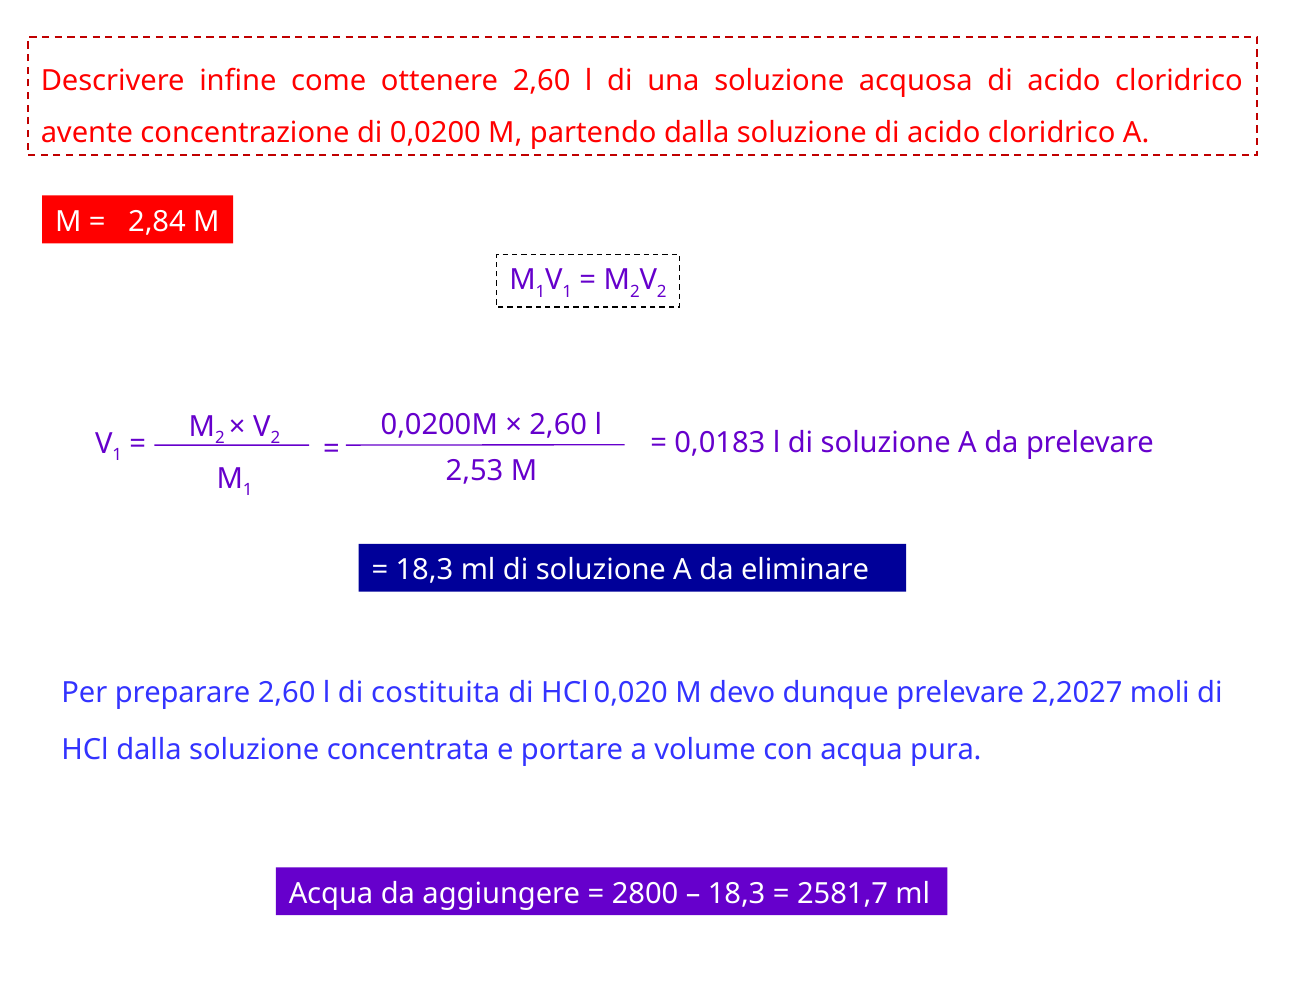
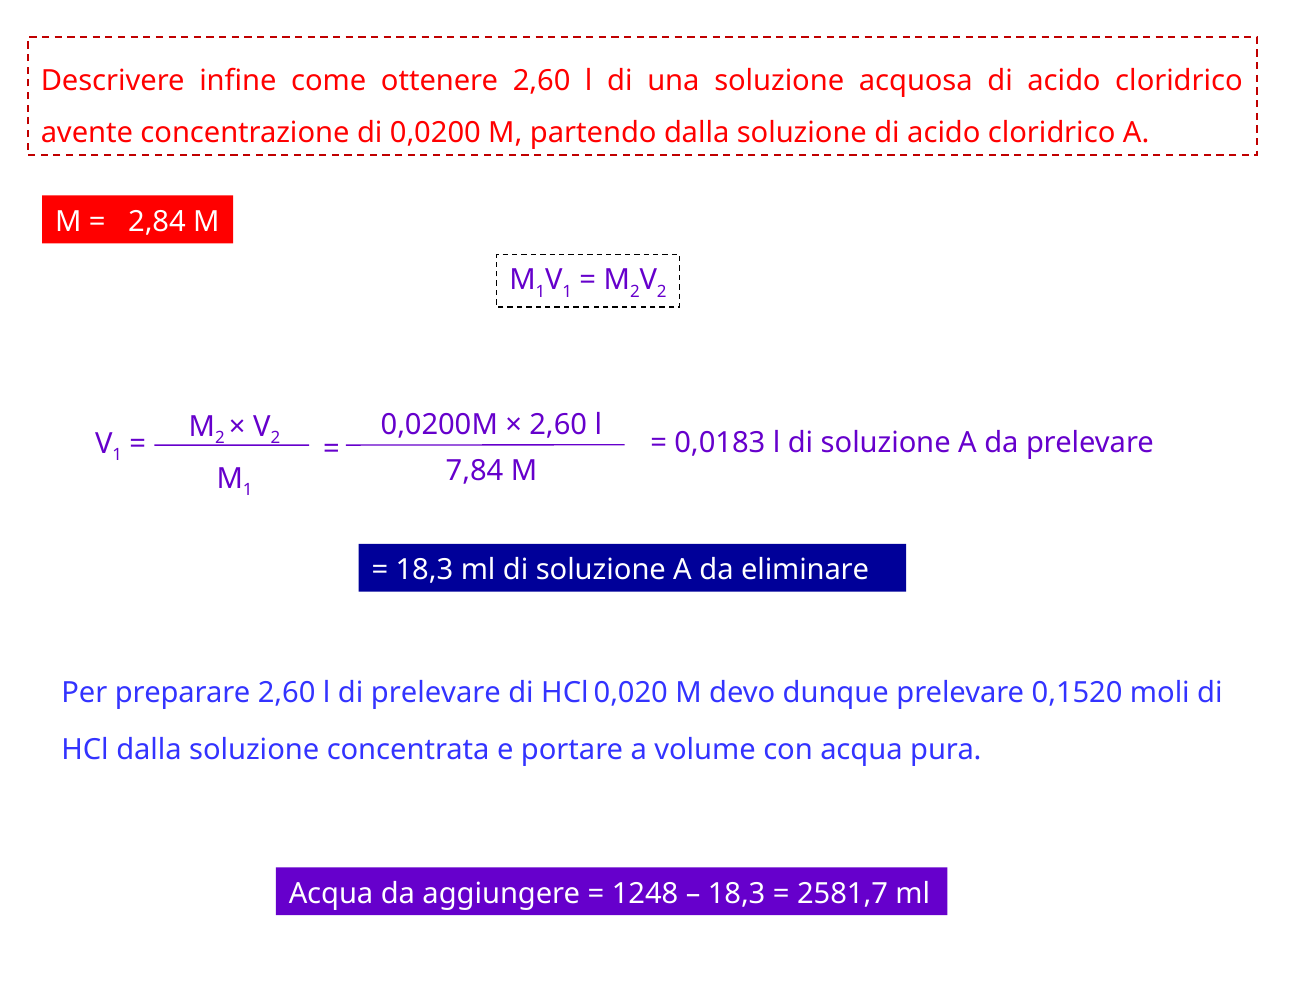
2,53: 2,53 -> 7,84
di costituita: costituita -> prelevare
2,2027: 2,2027 -> 0,1520
2800: 2800 -> 1248
